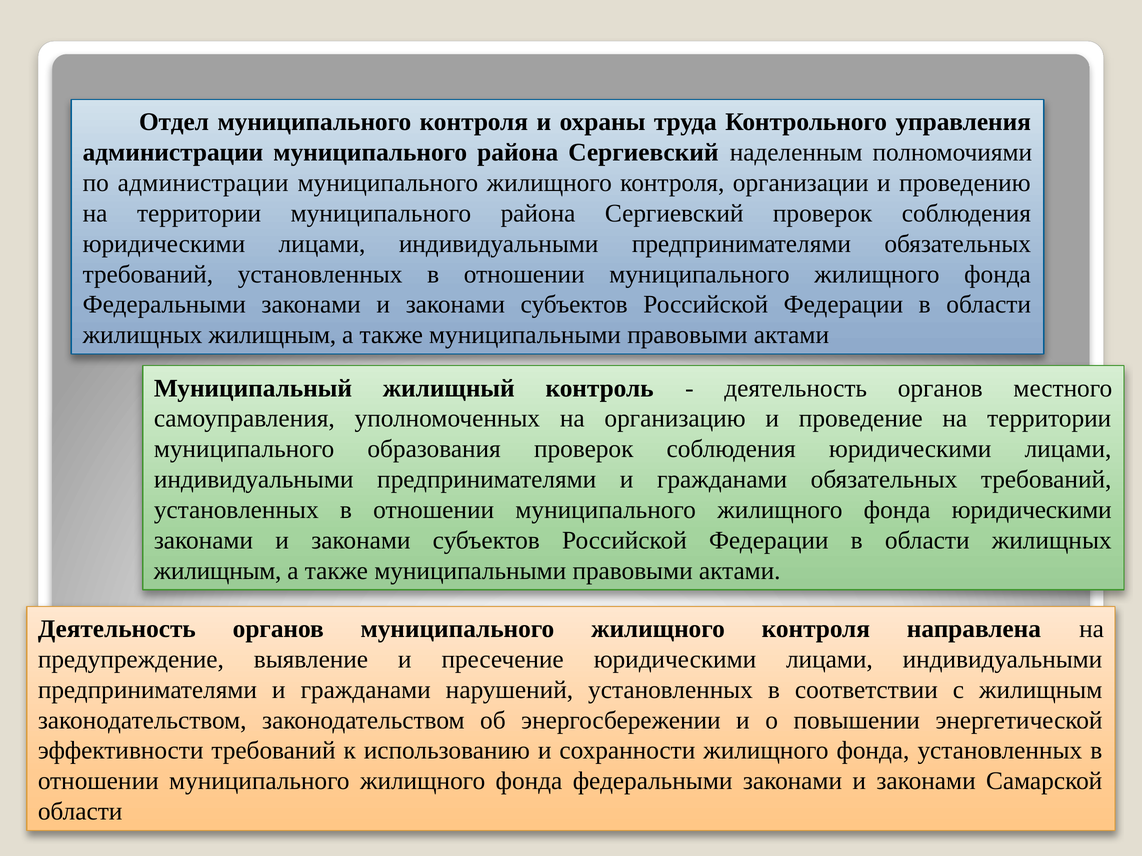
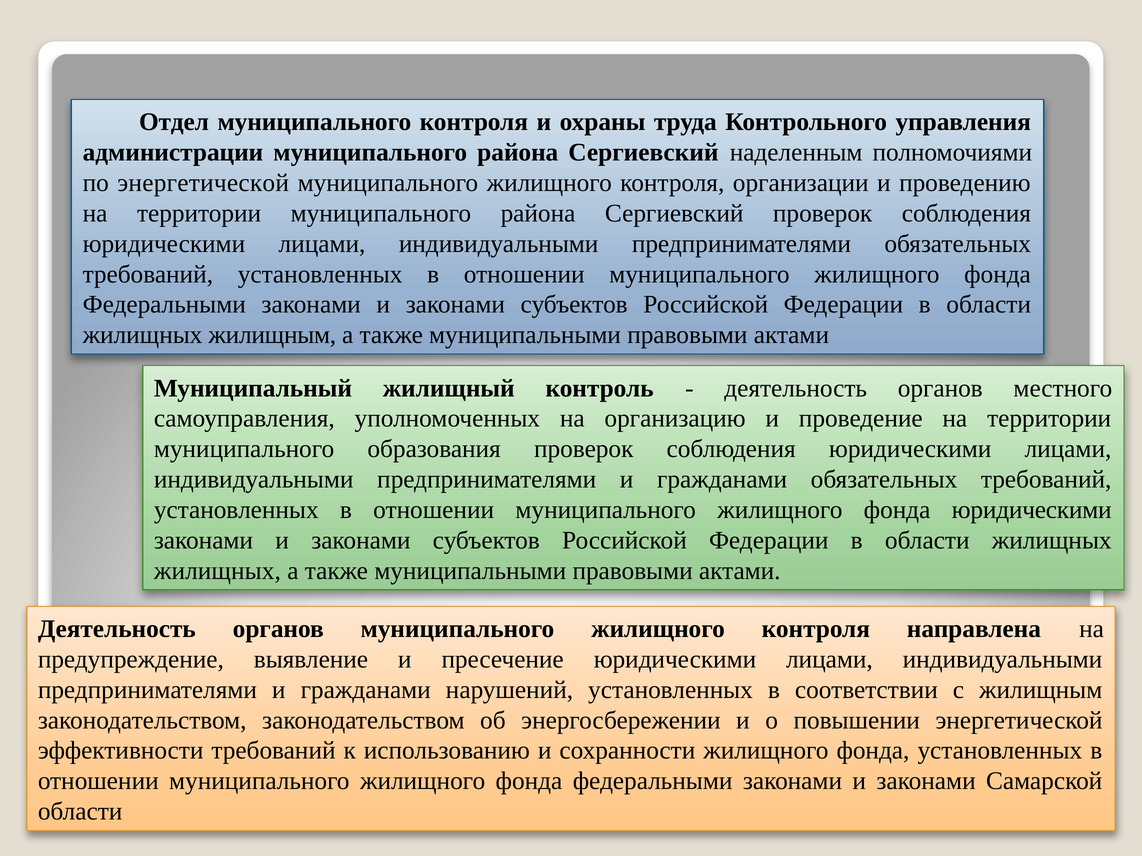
по администрации: администрации -> энергетической
жилищным at (218, 571): жилищным -> жилищных
